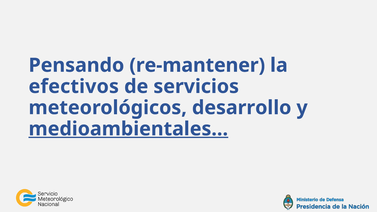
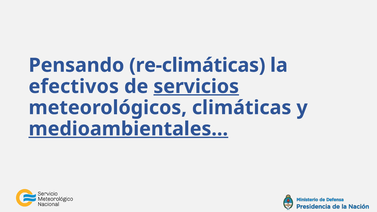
re-mantener: re-mantener -> re-climáticas
servicios underline: none -> present
desarrollo: desarrollo -> climáticas
